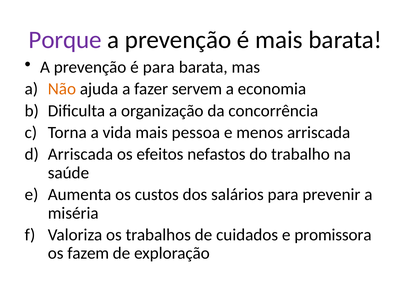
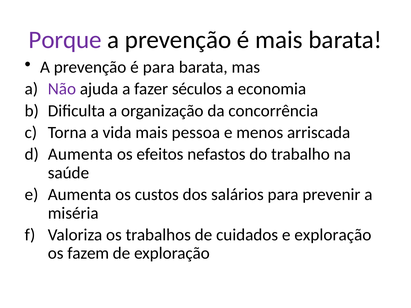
Não colour: orange -> purple
servem: servem -> séculos
Arriscada at (80, 154): Arriscada -> Aumenta
e promissora: promissora -> exploração
